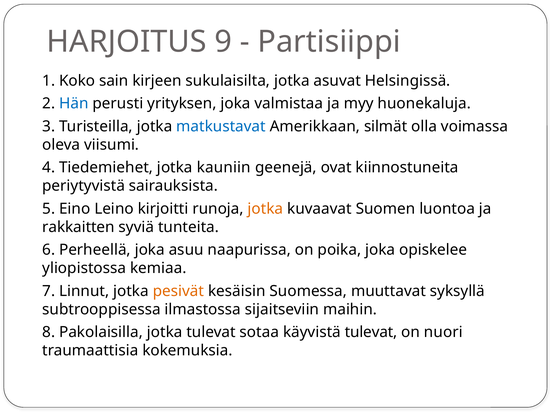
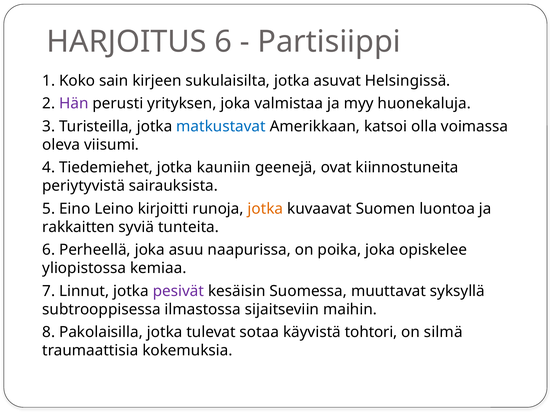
HARJOITUS 9: 9 -> 6
Hän colour: blue -> purple
silmät: silmät -> katsoi
pesivät colour: orange -> purple
käyvistä tulevat: tulevat -> tohtori
nuori: nuori -> silmä
